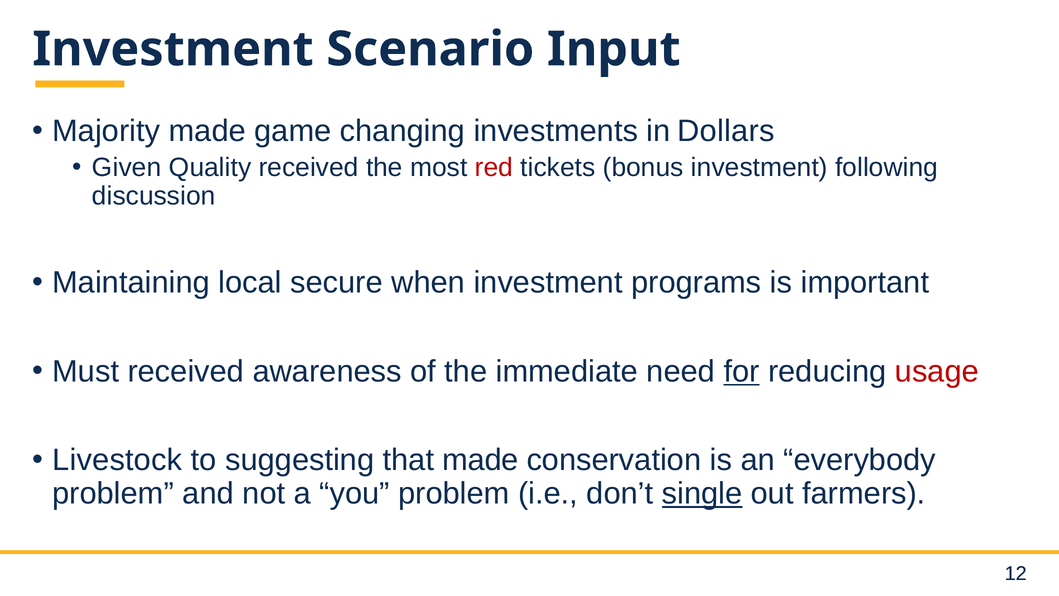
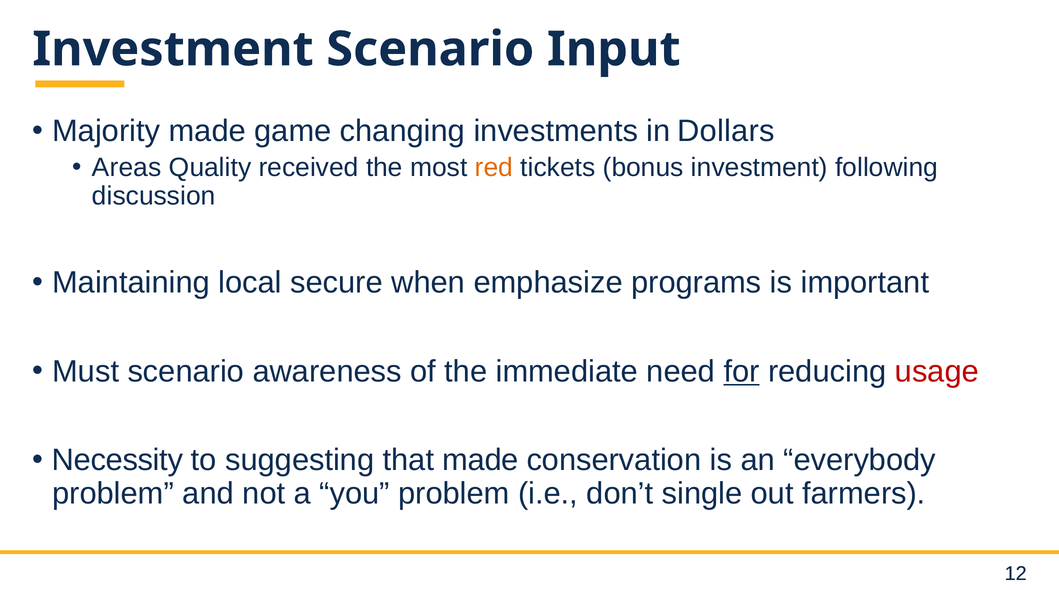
Given: Given -> Areas
red colour: red -> orange
when investment: investment -> emphasize
Must received: received -> scenario
Livestock: Livestock -> Necessity
single underline: present -> none
